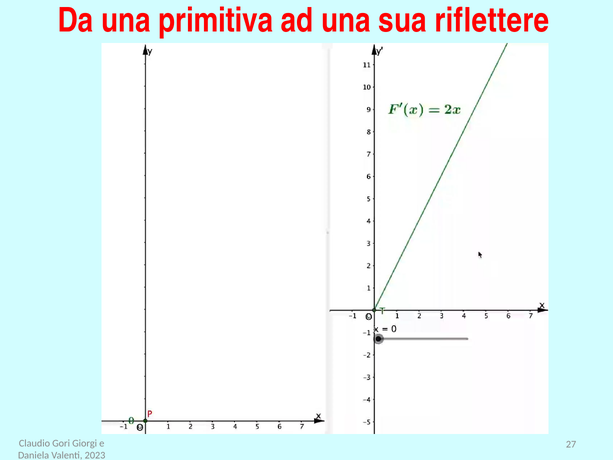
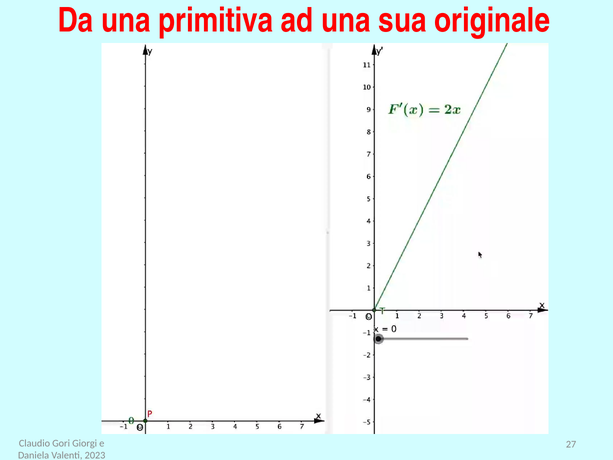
riflettere: riflettere -> originale
